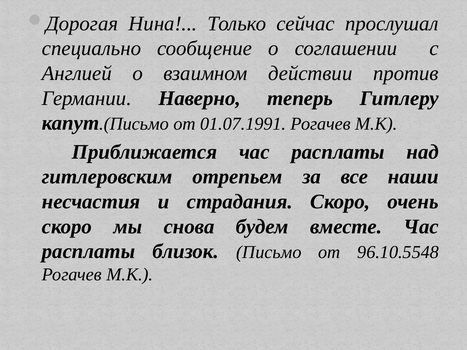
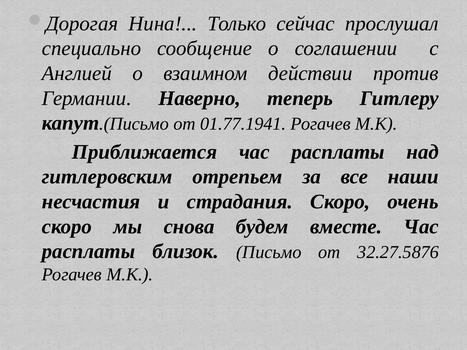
01.07.1991: 01.07.1991 -> 01.77.1941
96.10.5548: 96.10.5548 -> 32.27.5876
